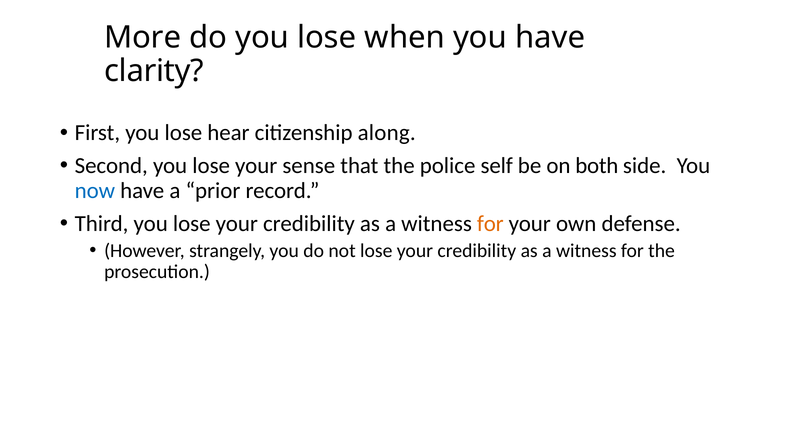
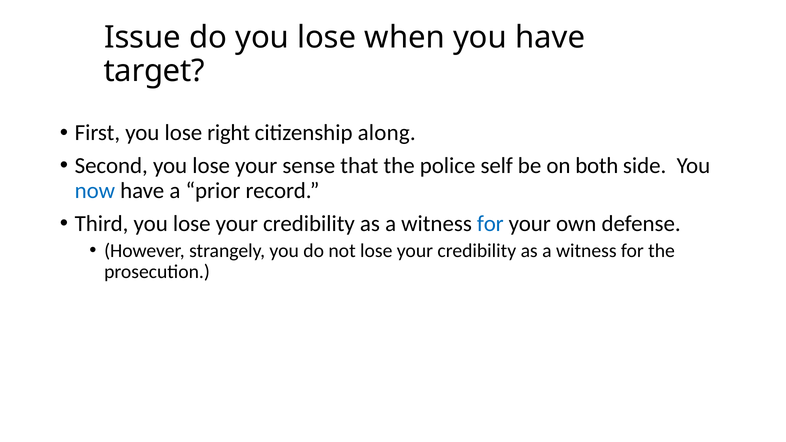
More: More -> Issue
clarity: clarity -> target
hear: hear -> right
for at (490, 224) colour: orange -> blue
